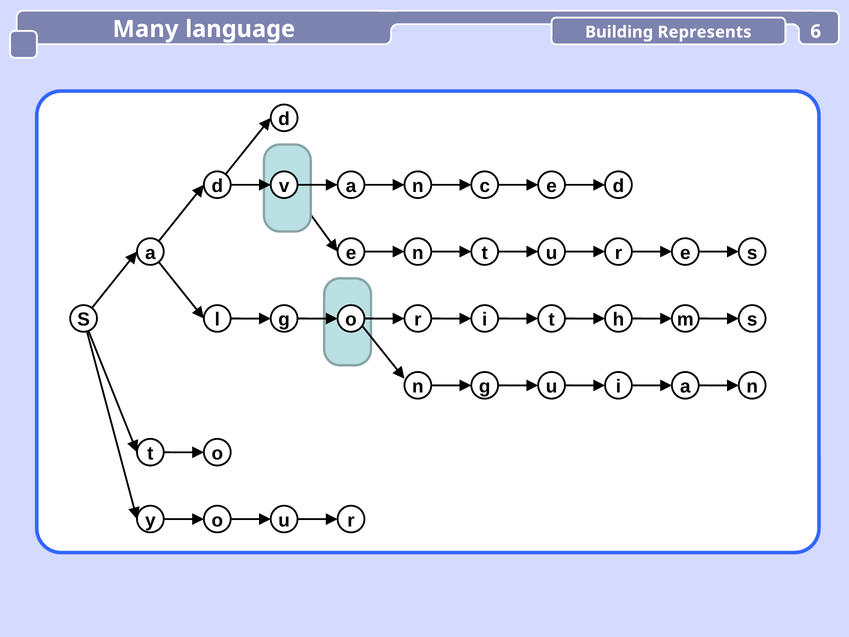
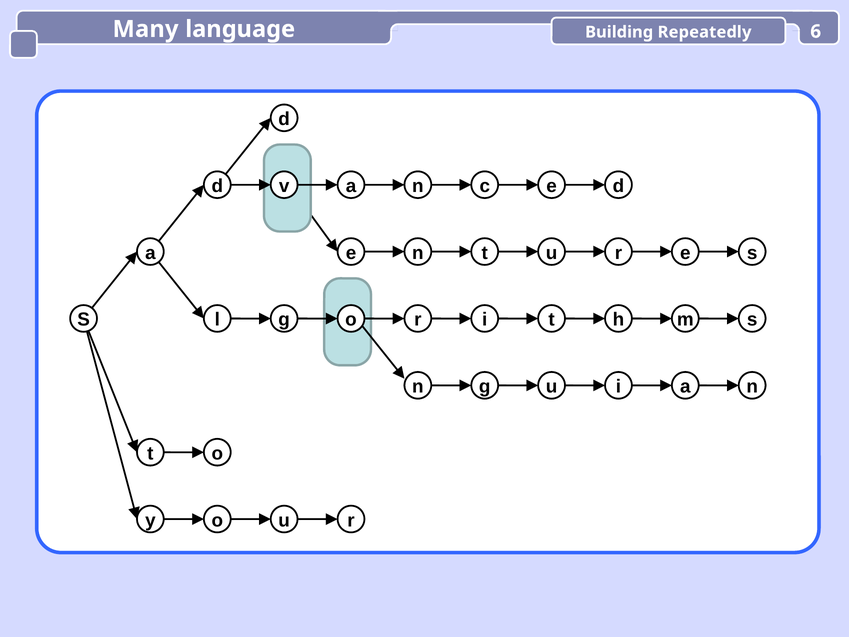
Represents: Represents -> Repeatedly
